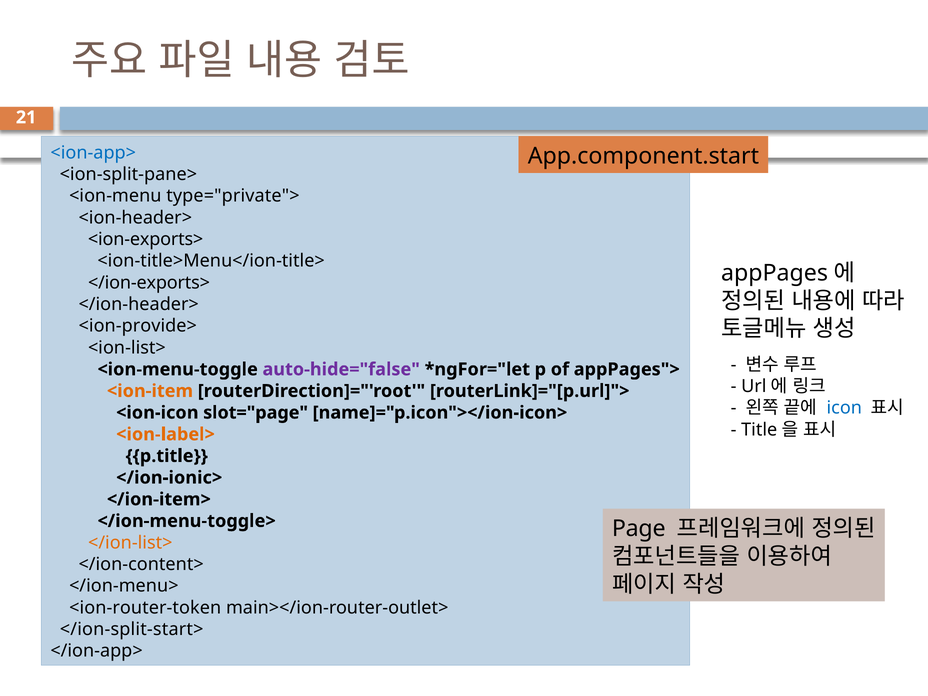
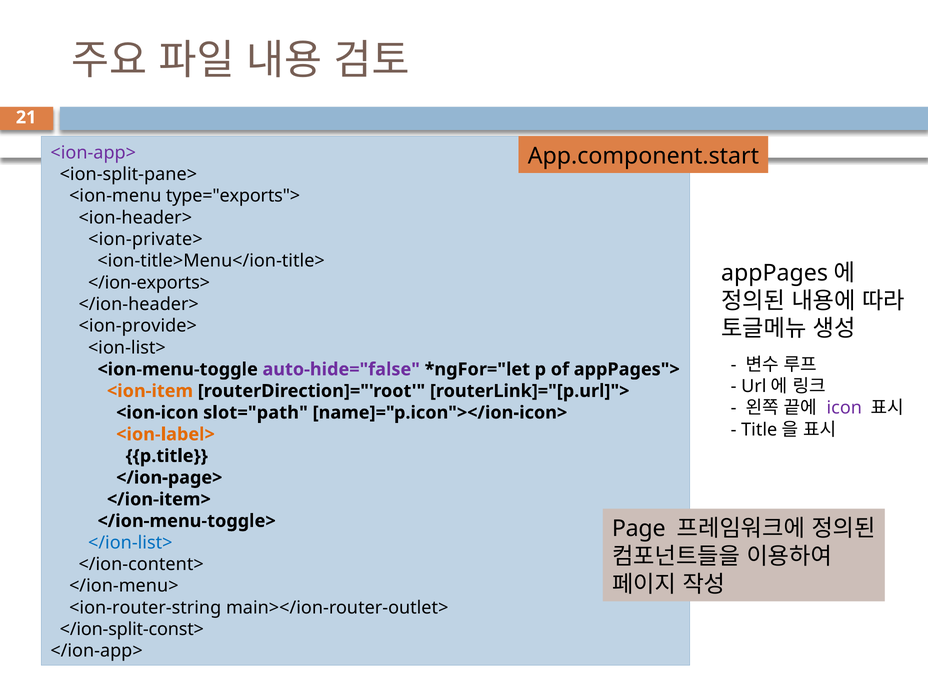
<ion-app> colour: blue -> purple
type="private">: type="private"> -> type="exports">
<ion-exports>: <ion-exports> -> <ion-private>
icon colour: blue -> purple
slot="page: slot="page -> slot="path
</ion-ionic>: </ion-ionic> -> </ion-page>
</ion-list> colour: orange -> blue
<ion-router-token: <ion-router-token -> <ion-router-string
</ion-split-start>: </ion-split-start> -> </ion-split-const>
